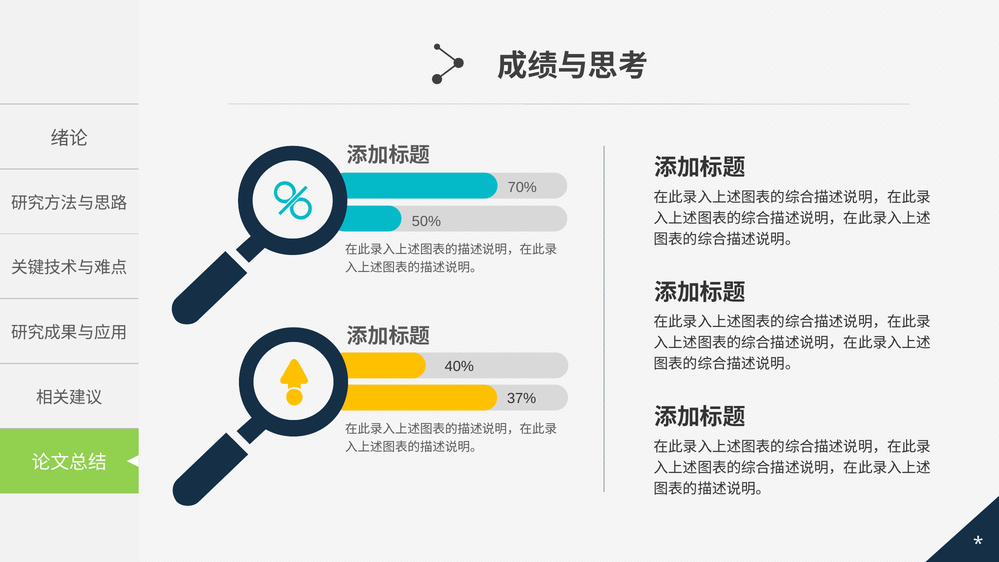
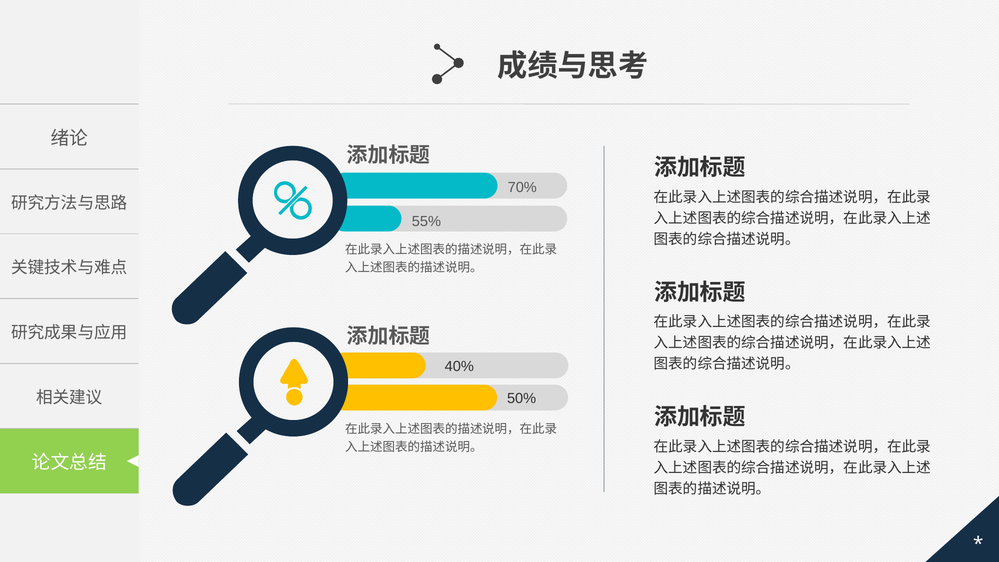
50%: 50% -> 55%
37%: 37% -> 50%
